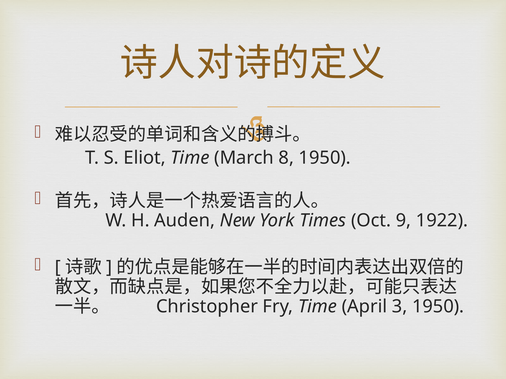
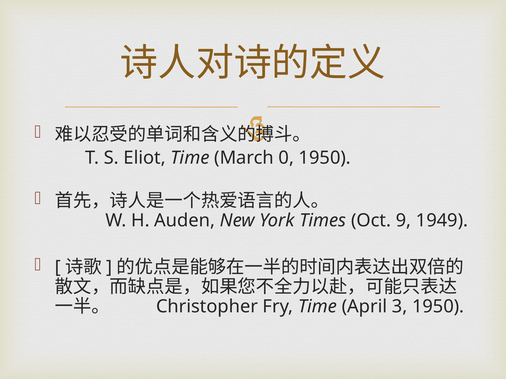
8: 8 -> 0
1922: 1922 -> 1949
